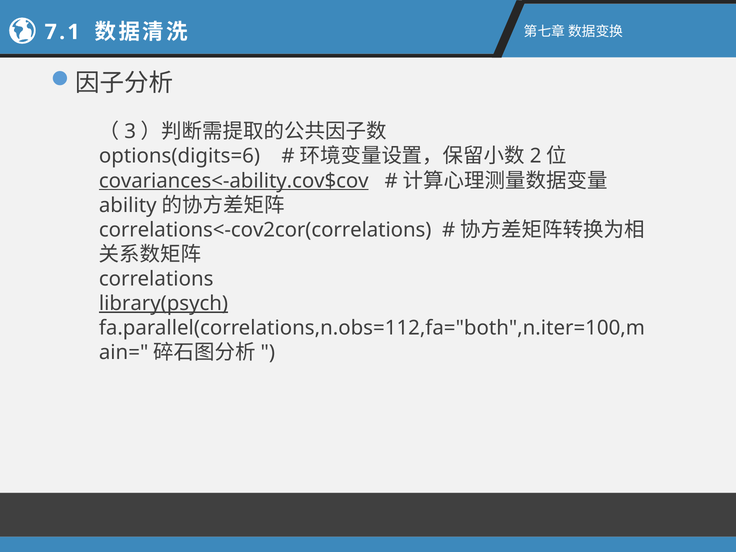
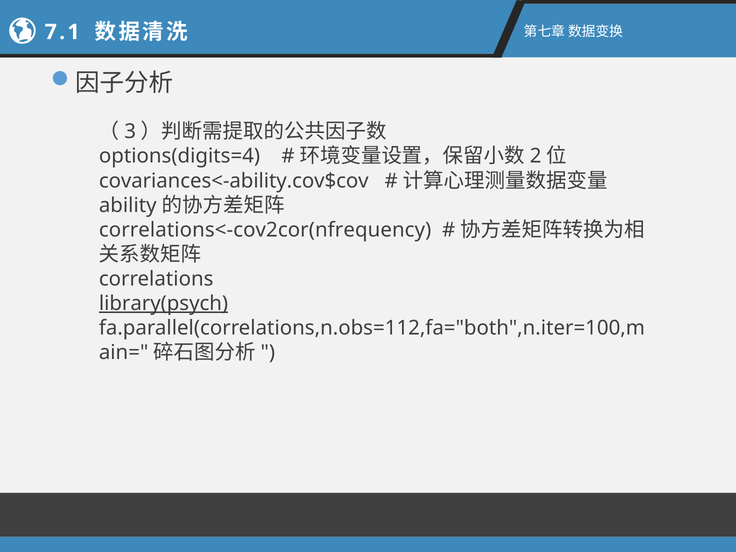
options(digits=6: options(digits=6 -> options(digits=4
covariances<-ability.cov$cov underline: present -> none
correlations<-cov2cor(correlations: correlations<-cov2cor(correlations -> correlations<-cov2cor(nfrequency
